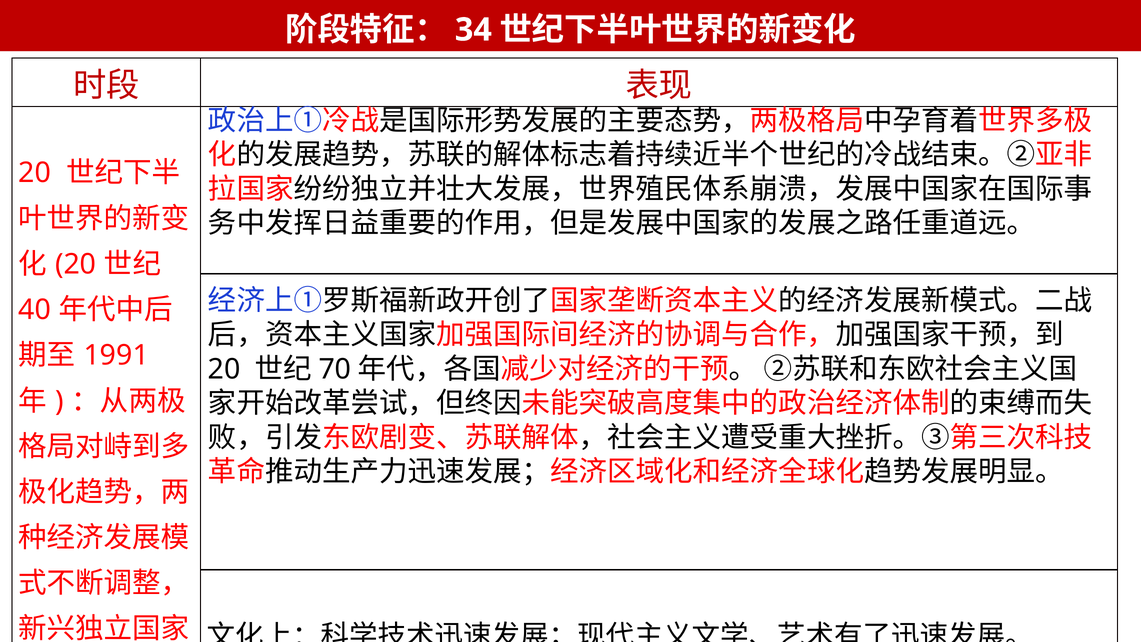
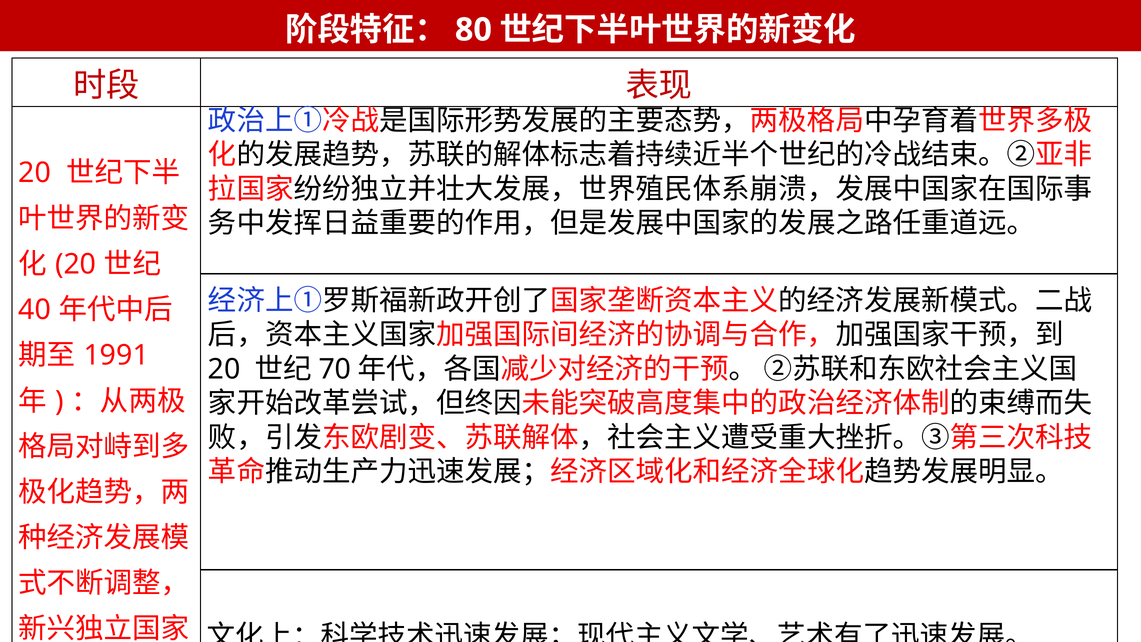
34: 34 -> 80
